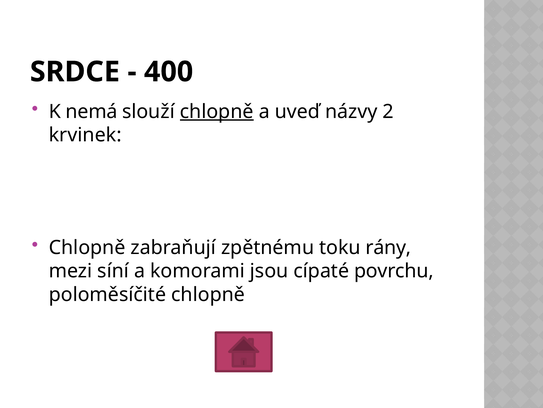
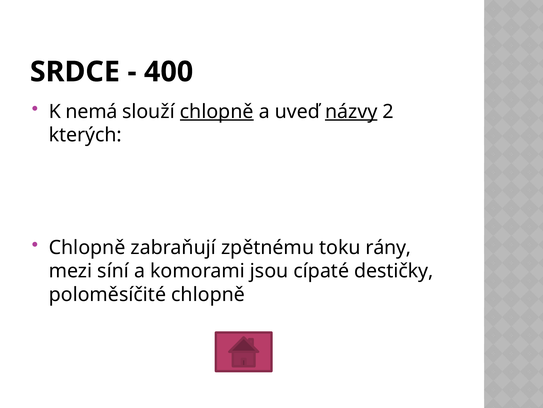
názvy underline: none -> present
krvinek: krvinek -> kterých
povrchu: povrchu -> destičky
